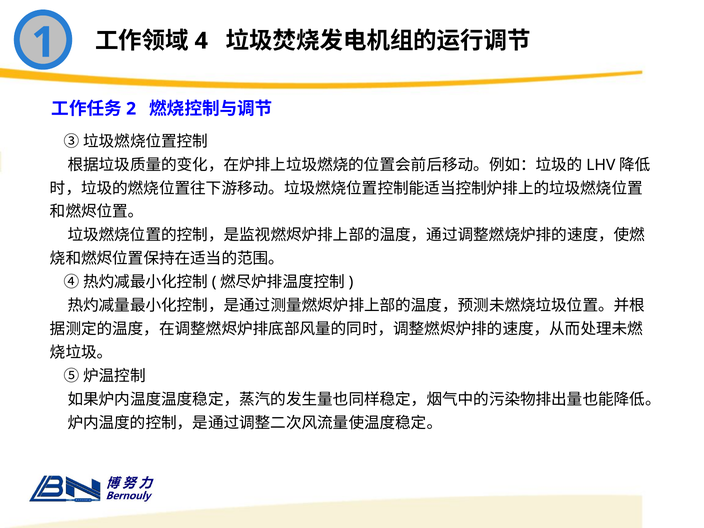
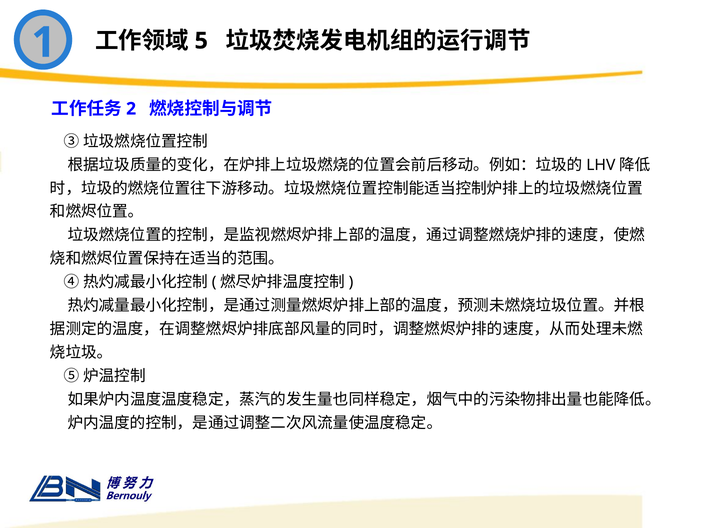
4: 4 -> 5
